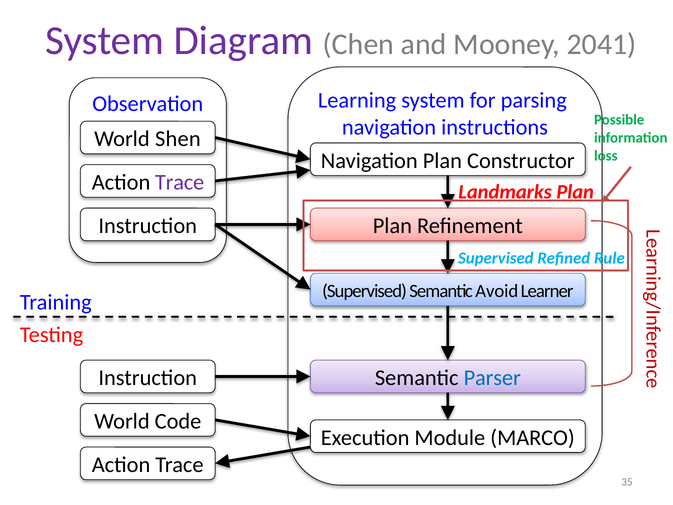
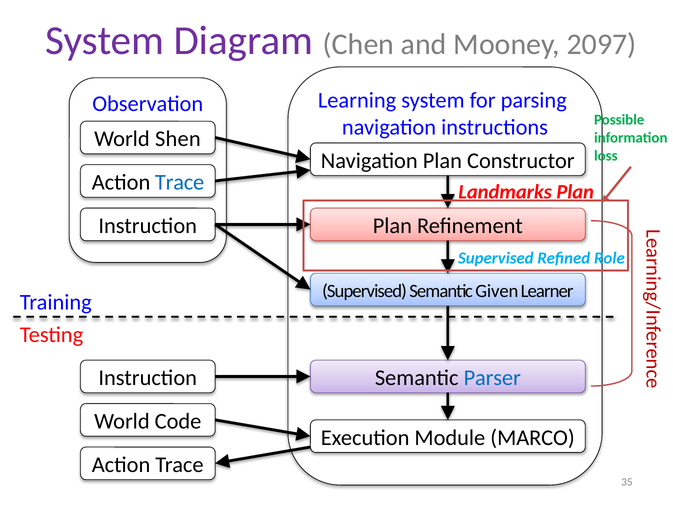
2041: 2041 -> 2097
Trace at (180, 182) colour: purple -> blue
Rule: Rule -> Role
Avoid: Avoid -> Given
